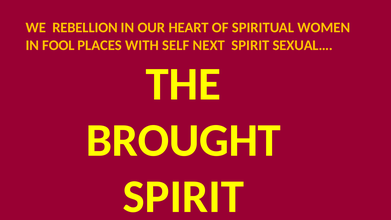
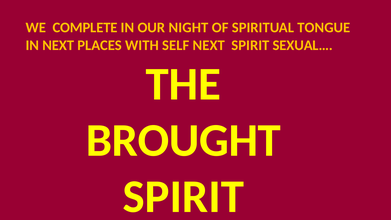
REBELLION: REBELLION -> COMPLETE
HEART: HEART -> NIGHT
WOMEN: WOMEN -> TONGUE
IN FOOL: FOOL -> NEXT
